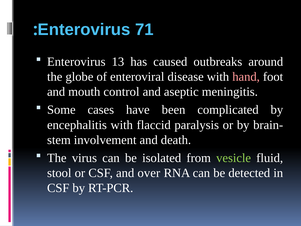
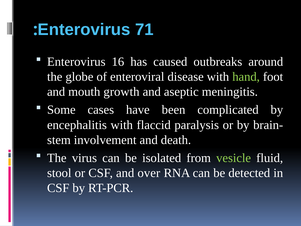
13: 13 -> 16
hand colour: pink -> light green
control: control -> growth
